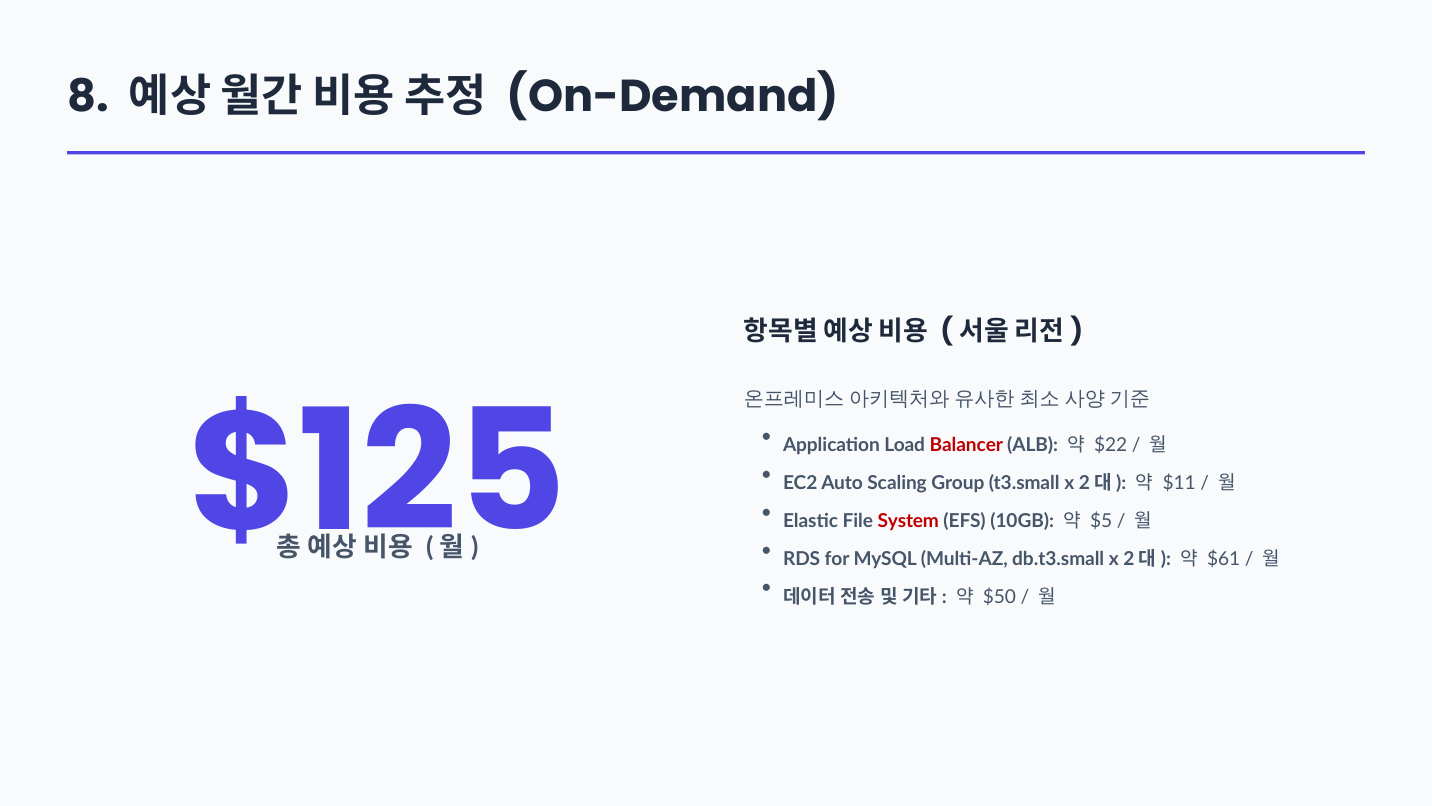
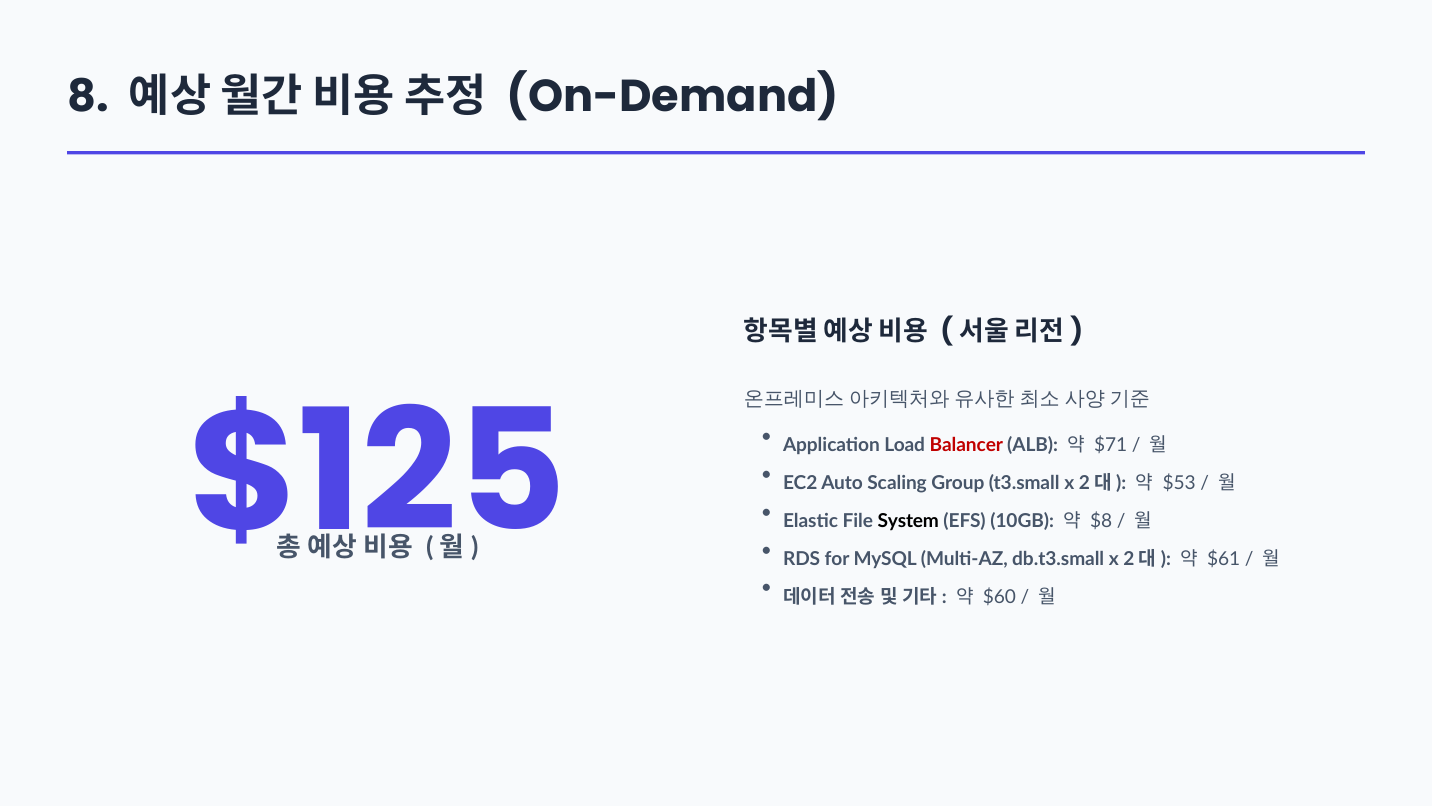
$22: $22 -> $71
$11: $11 -> $53
System colour: red -> black
$5: $5 -> $8
$50: $50 -> $60
